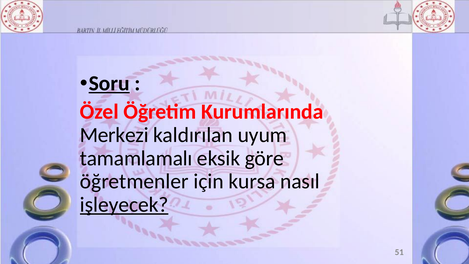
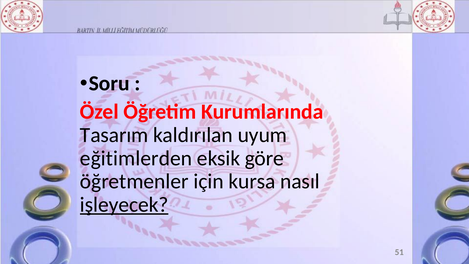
Soru underline: present -> none
Merkezi: Merkezi -> Tasarım
tamamlamalı: tamamlamalı -> eğitimlerden
